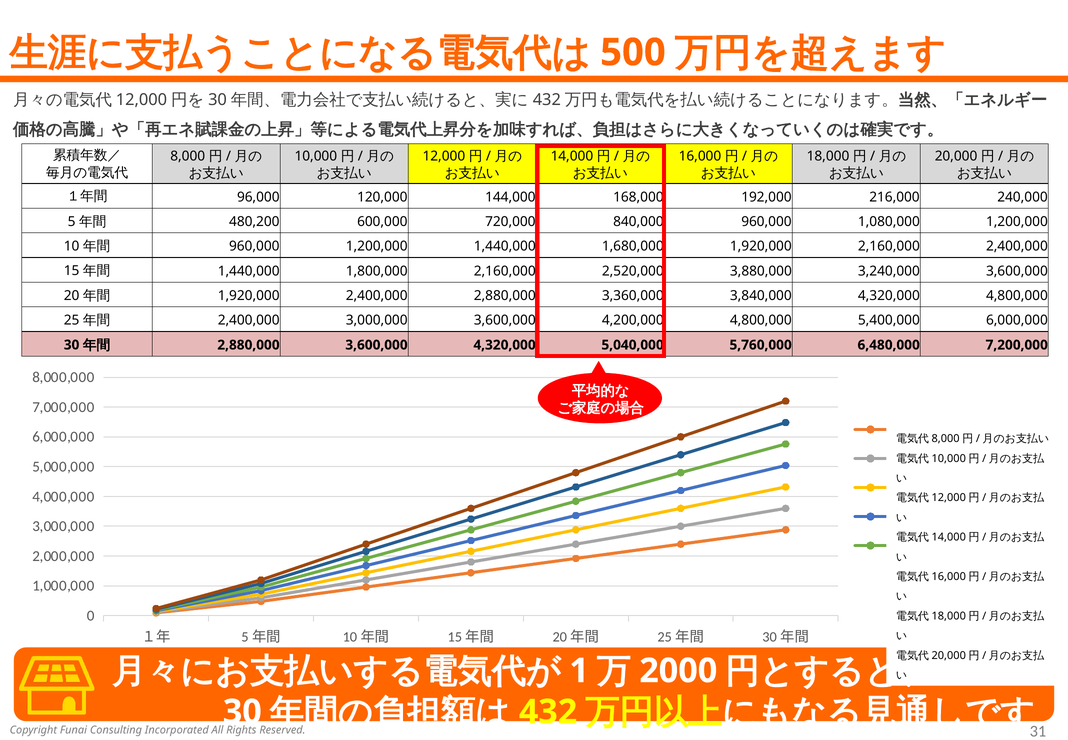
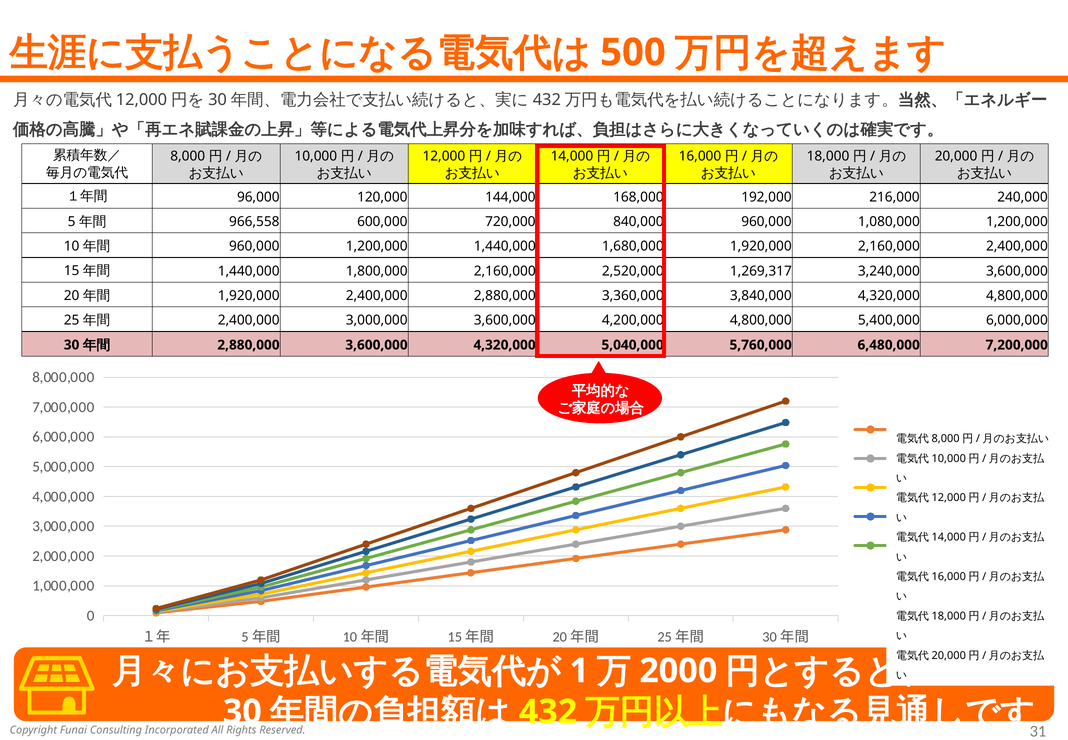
480,200: 480,200 -> 966,558
3,880,000: 3,880,000 -> 1,269,317
